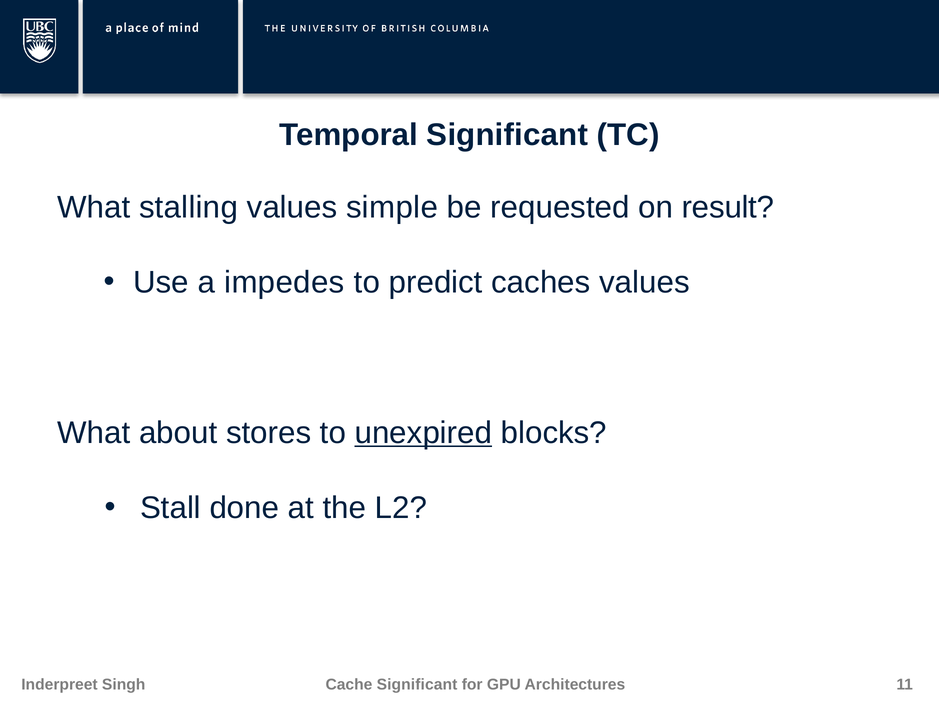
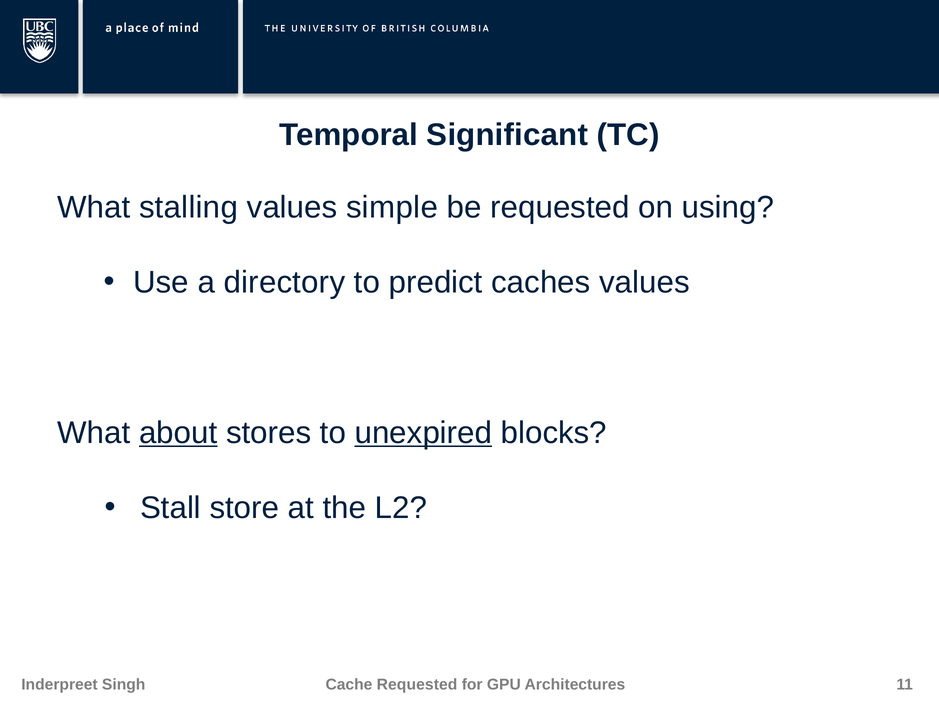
result: result -> using
impedes: impedes -> directory
about underline: none -> present
done: done -> store
Significant at (417, 685): Significant -> Requested
